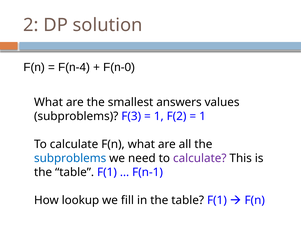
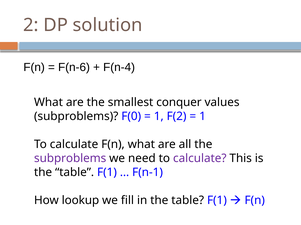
F(n-4: F(n-4 -> F(n-6
F(n-0: F(n-0 -> F(n-4
answers: answers -> conquer
F(3: F(3 -> F(0
subproblems at (70, 159) colour: blue -> purple
